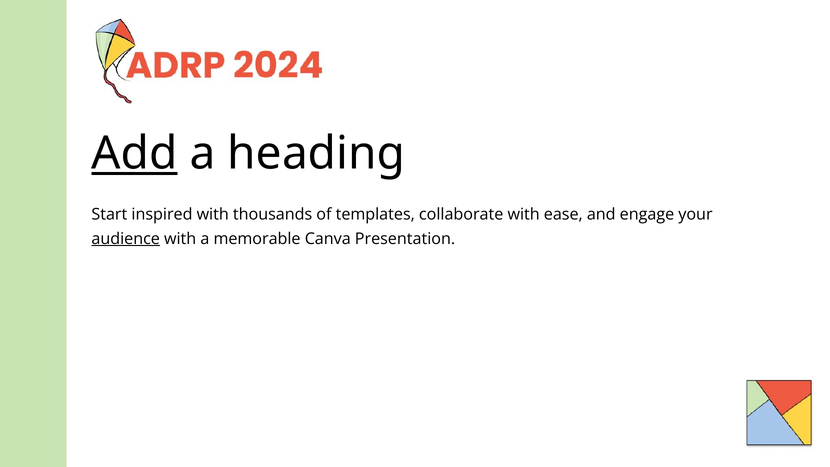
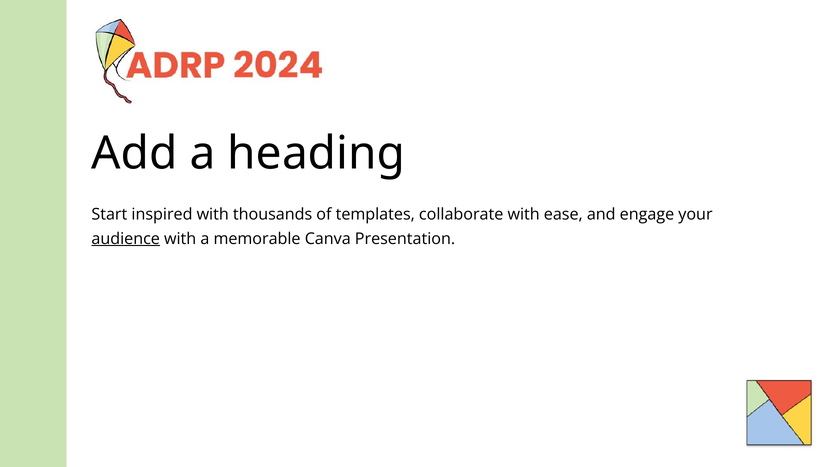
Add underline: present -> none
